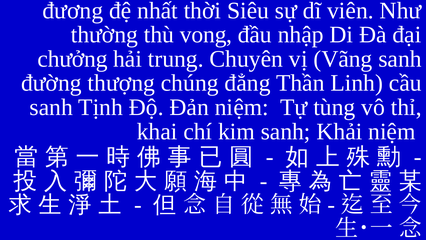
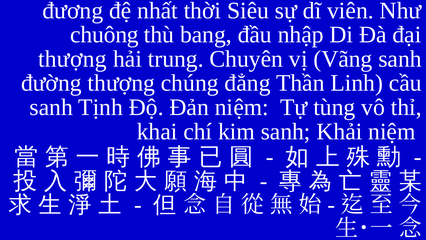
thường: thường -> chuông
vong: vong -> bang
chưởng at (73, 59): chưởng -> thượng
